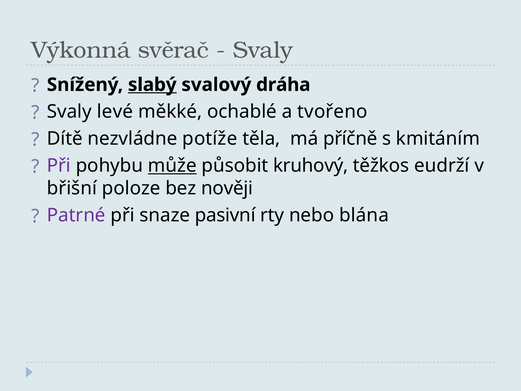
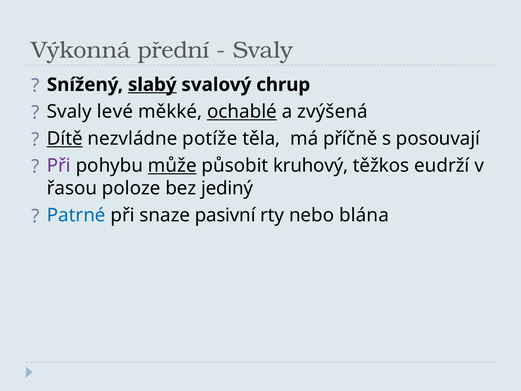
svěrač: svěrač -> přední
dráha: dráha -> chrup
ochablé underline: none -> present
tvořeno: tvořeno -> zvýšená
Dítě underline: none -> present
kmitáním: kmitáním -> posouvají
břišní: břišní -> řasou
nověji: nověji -> jediný
Patrné colour: purple -> blue
